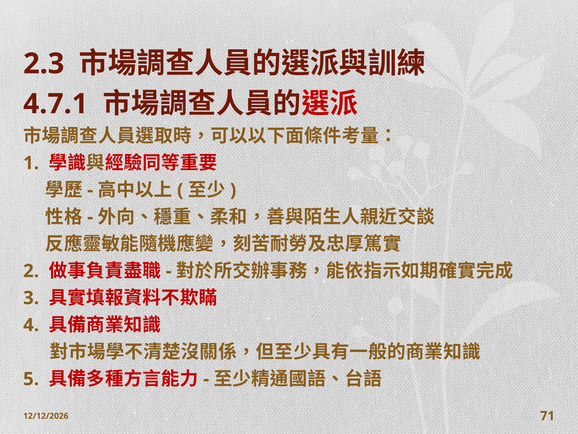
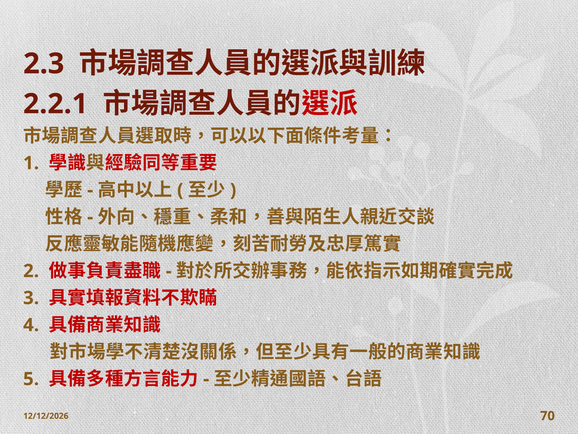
4.7.1: 4.7.1 -> 2.2.1
71: 71 -> 70
